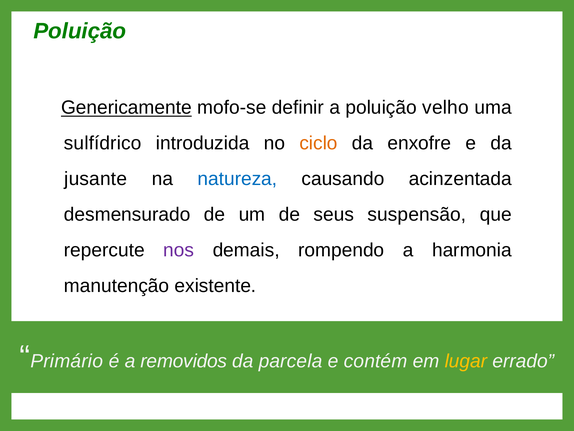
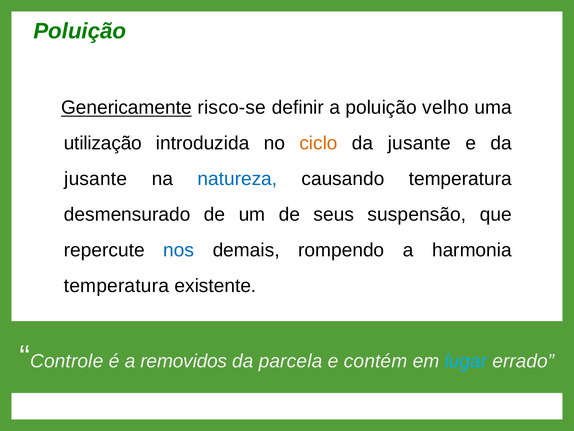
mofo-se: mofo-se -> risco-se
sulfídrico: sulfídrico -> utilização
enxofre at (419, 143): enxofre -> jusante
causando acinzentada: acinzentada -> temperatura
nos colour: purple -> blue
manutenção at (117, 285): manutenção -> temperatura
Primário: Primário -> Controle
lugar colour: yellow -> light blue
